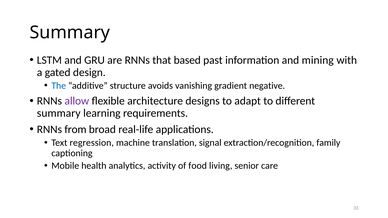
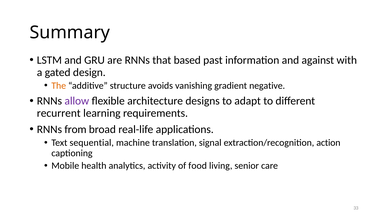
mining: mining -> against
The colour: blue -> orange
summary at (59, 113): summary -> recurrent
regression: regression -> sequential
family: family -> action
